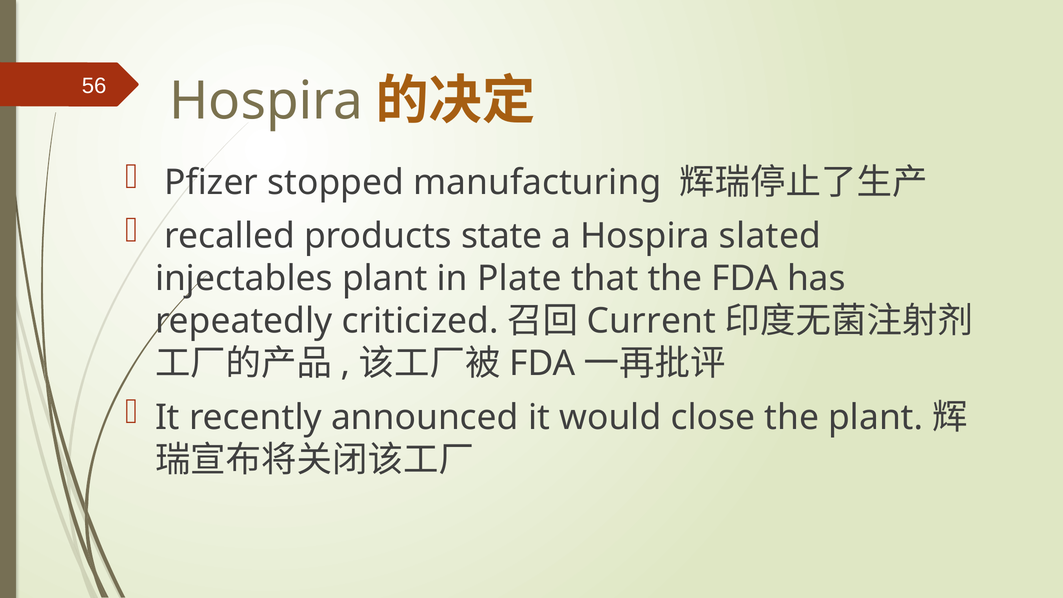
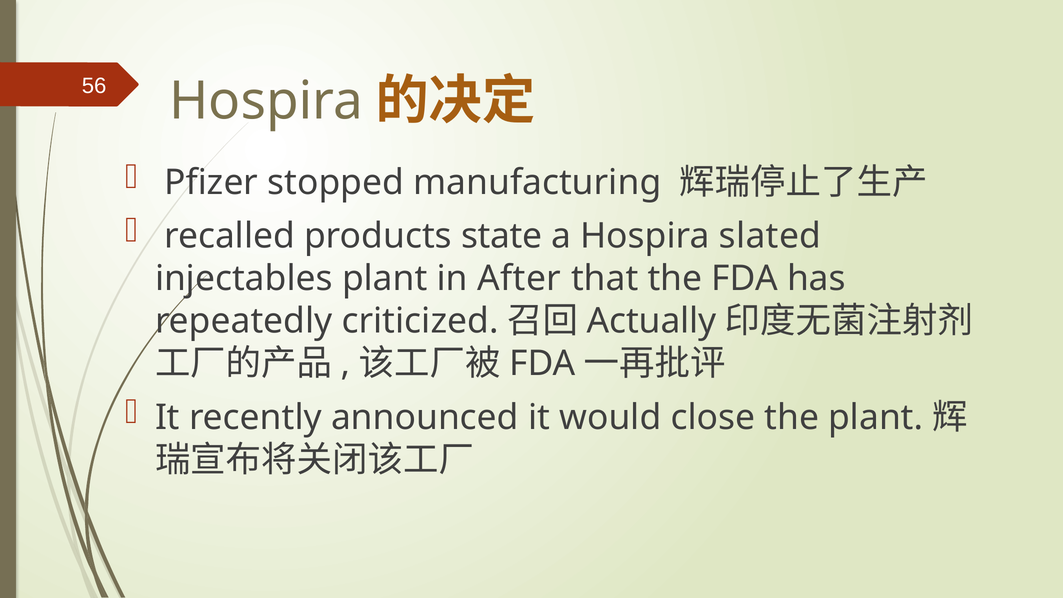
Plate: Plate -> After
Current: Current -> Actually
